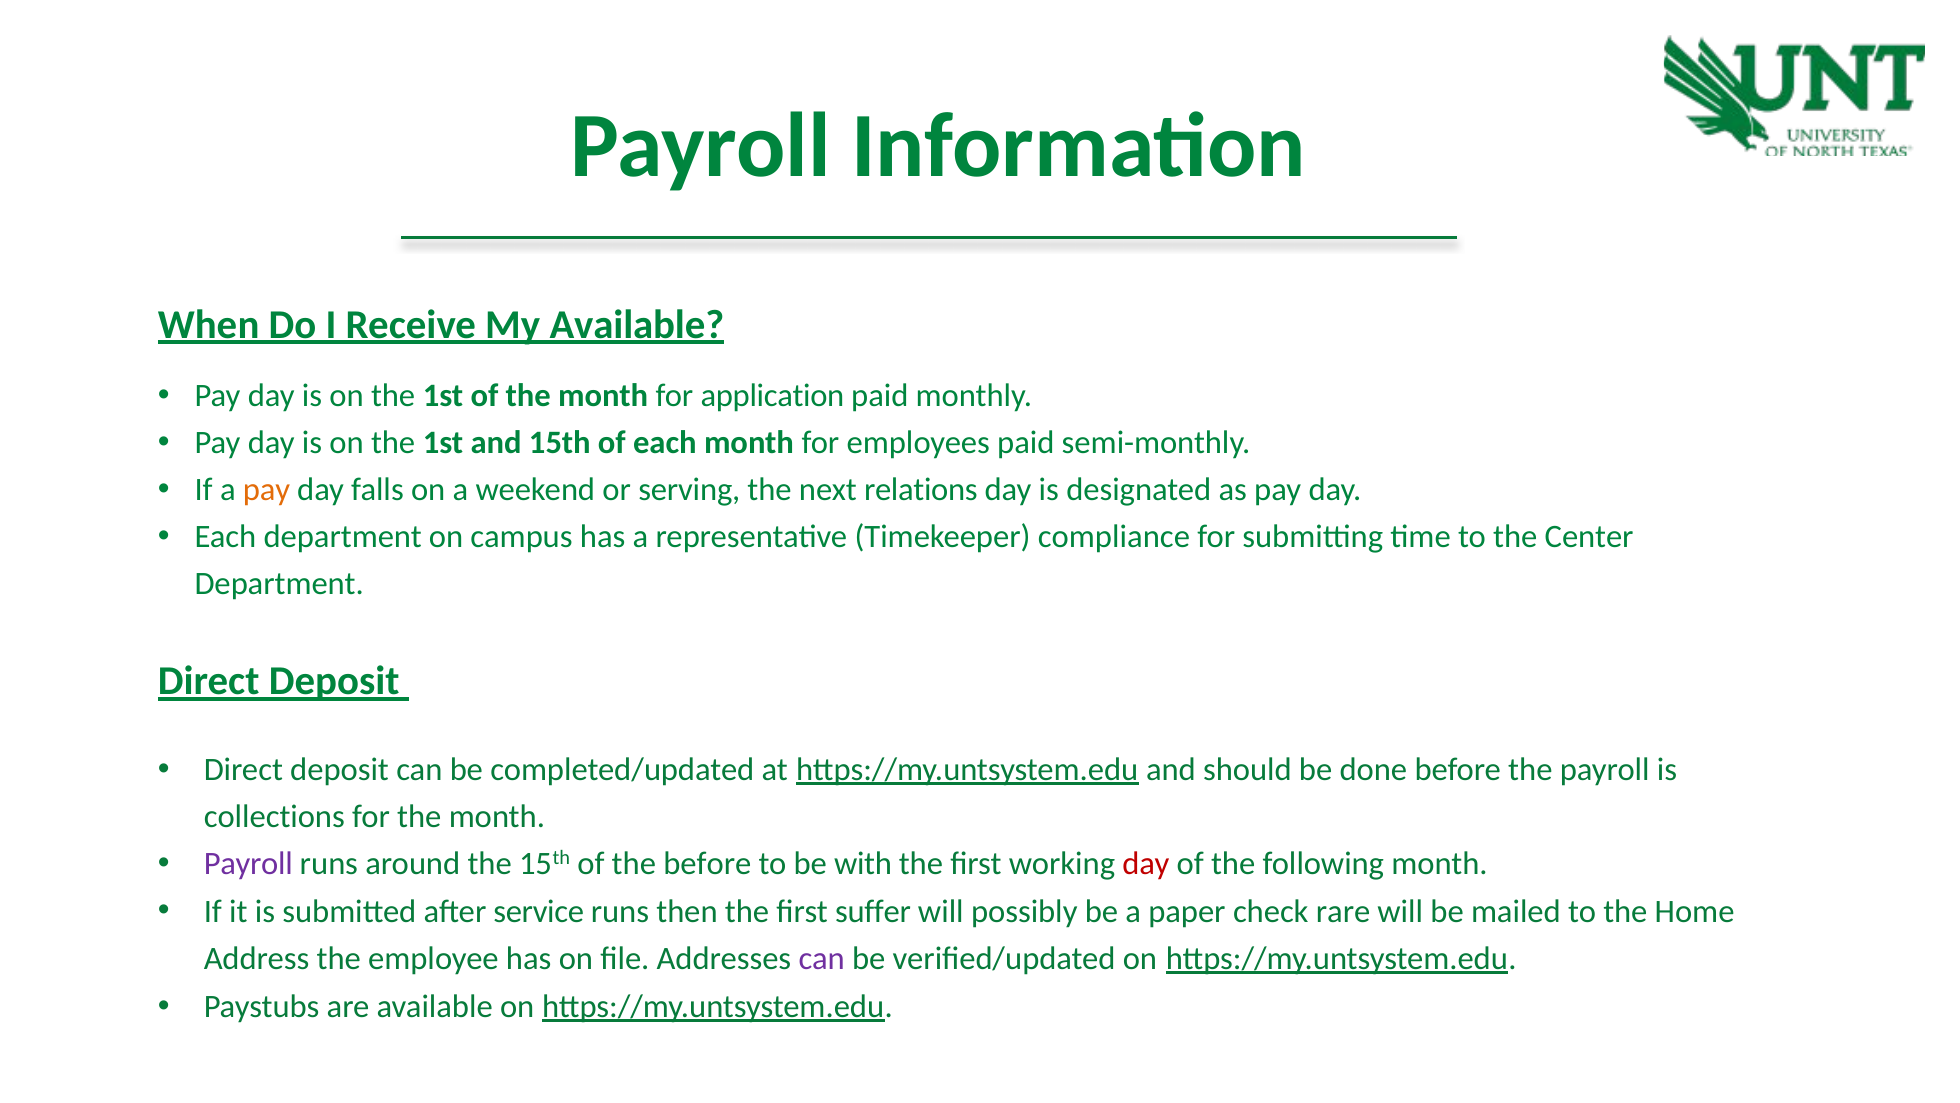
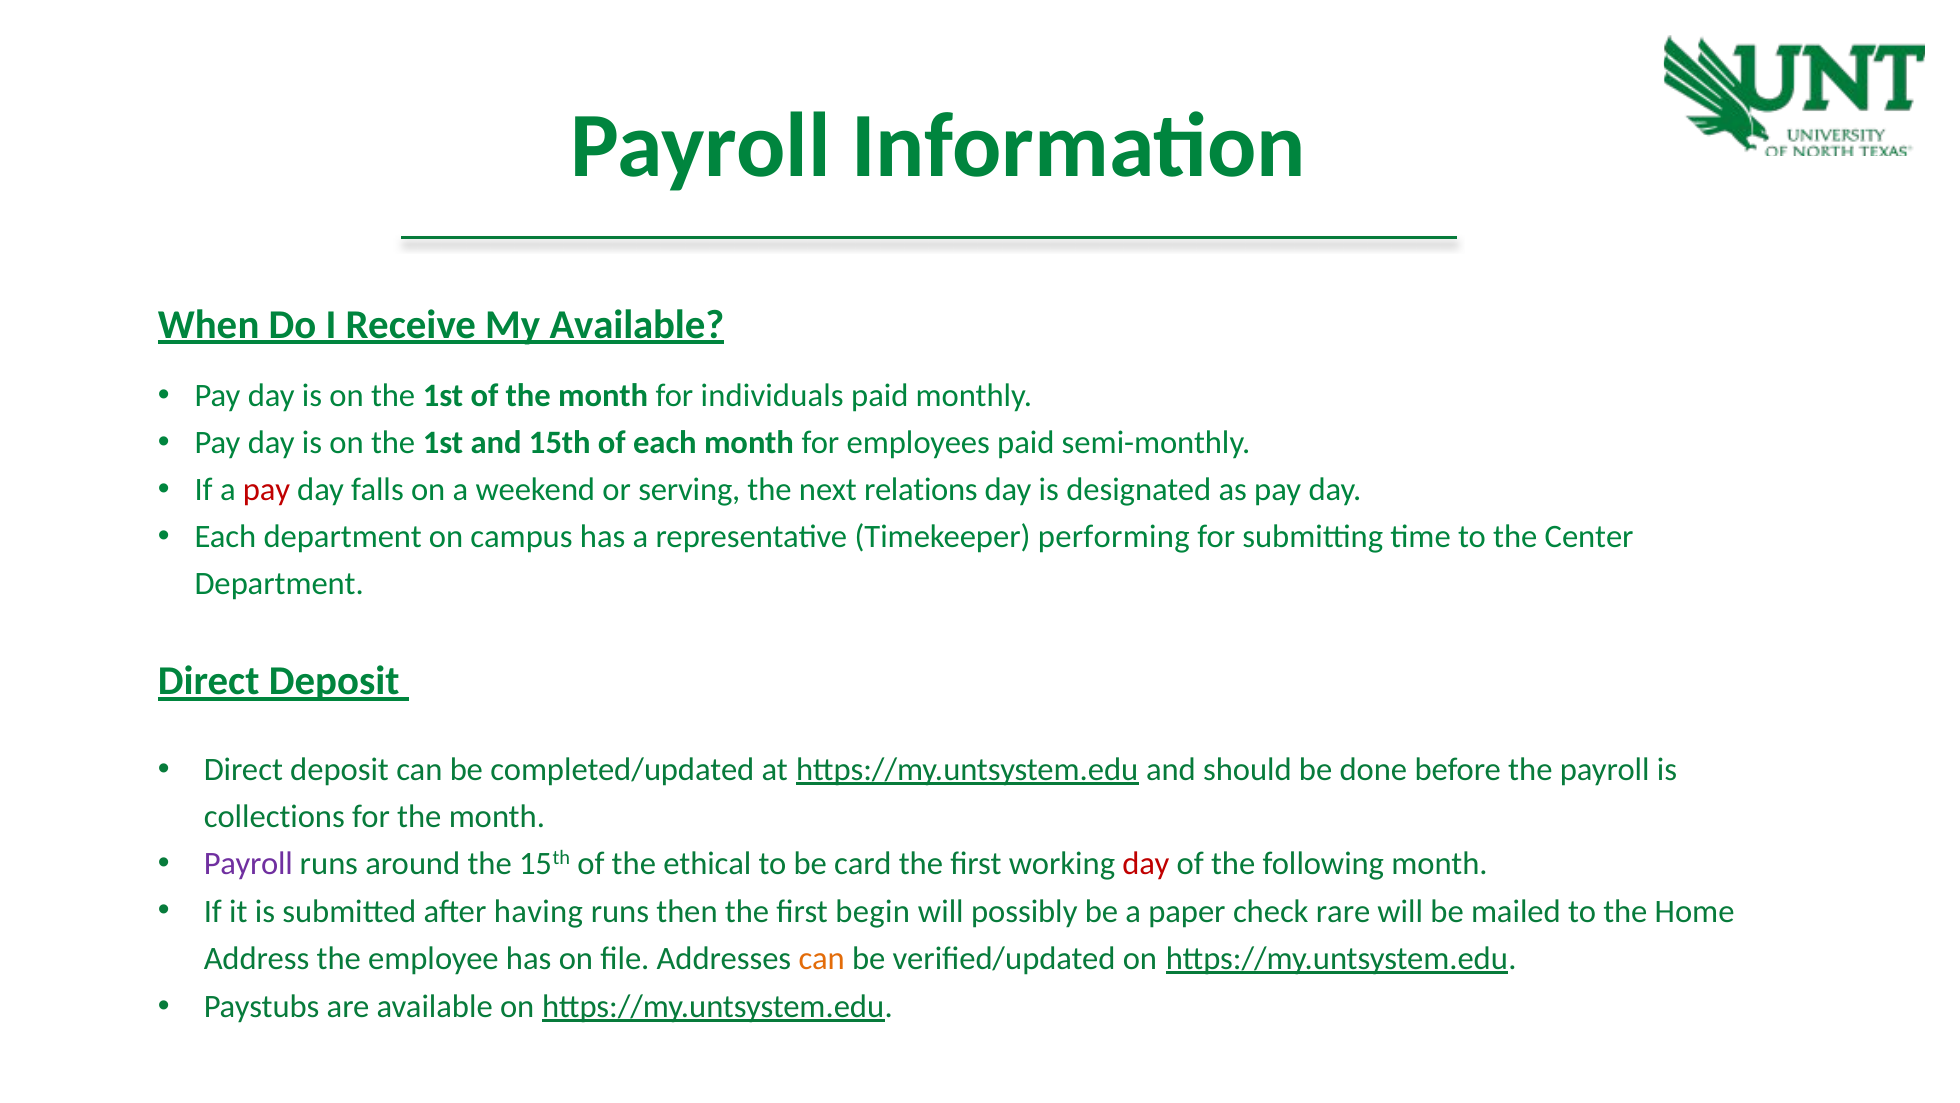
application: application -> individuals
pay at (266, 490) colour: orange -> red
compliance: compliance -> performing
the before: before -> ethical
with: with -> card
service: service -> having
suffer: suffer -> begin
can at (822, 958) colour: purple -> orange
